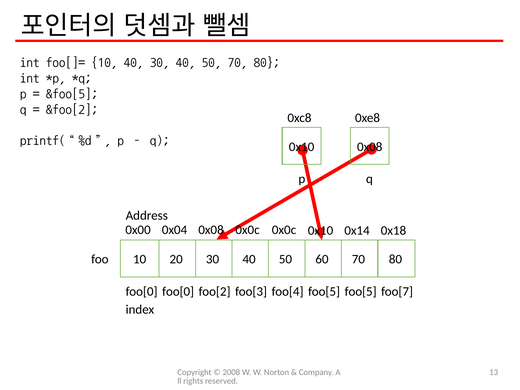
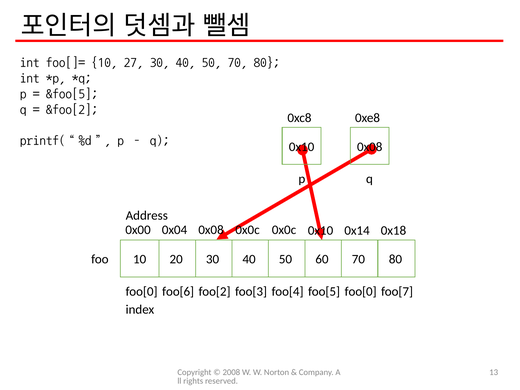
10 40: 40 -> 27
foo[0 foo[0: foo[0 -> foo[6
foo[5 foo[5: foo[5 -> foo[0
